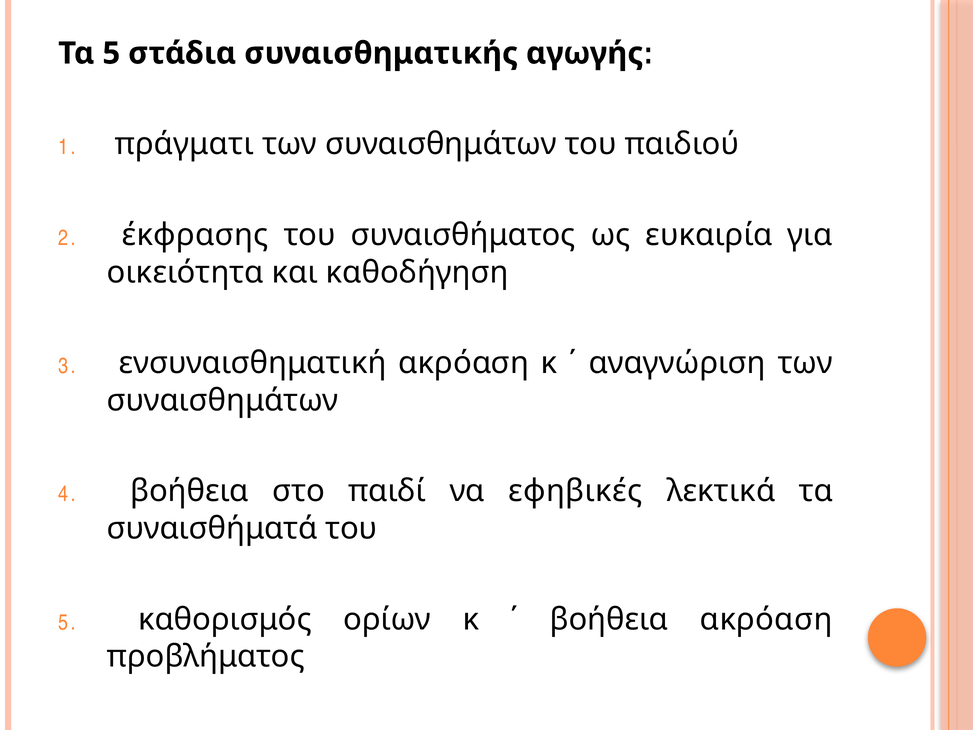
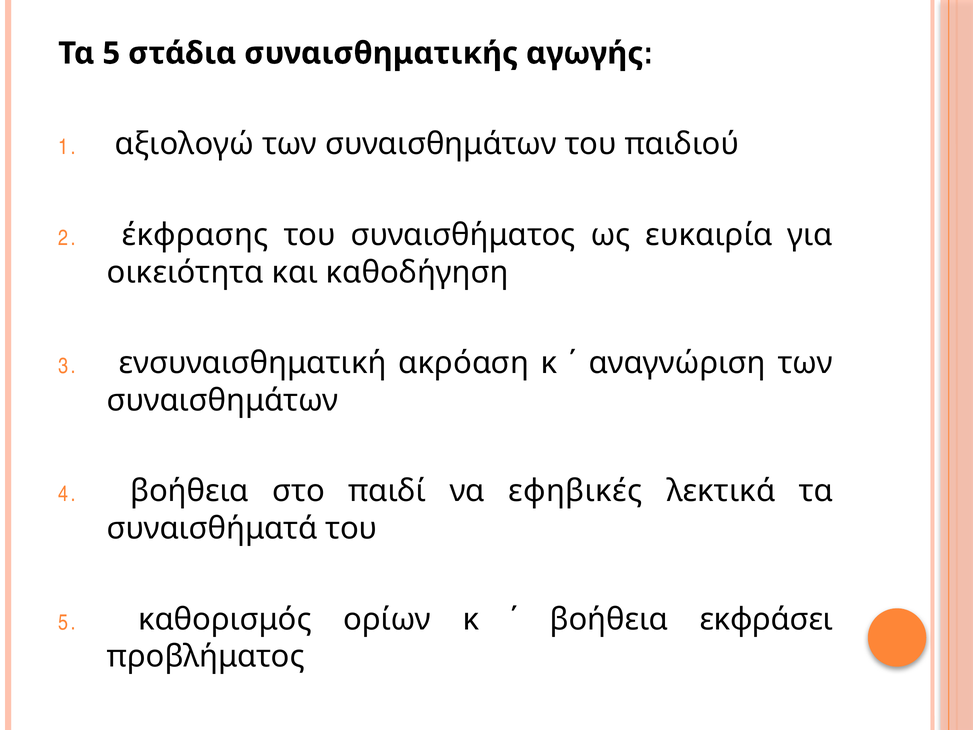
πράγματι: πράγματι -> αξιολογώ
βοήθεια ακρόαση: ακρόαση -> εκφράσει
